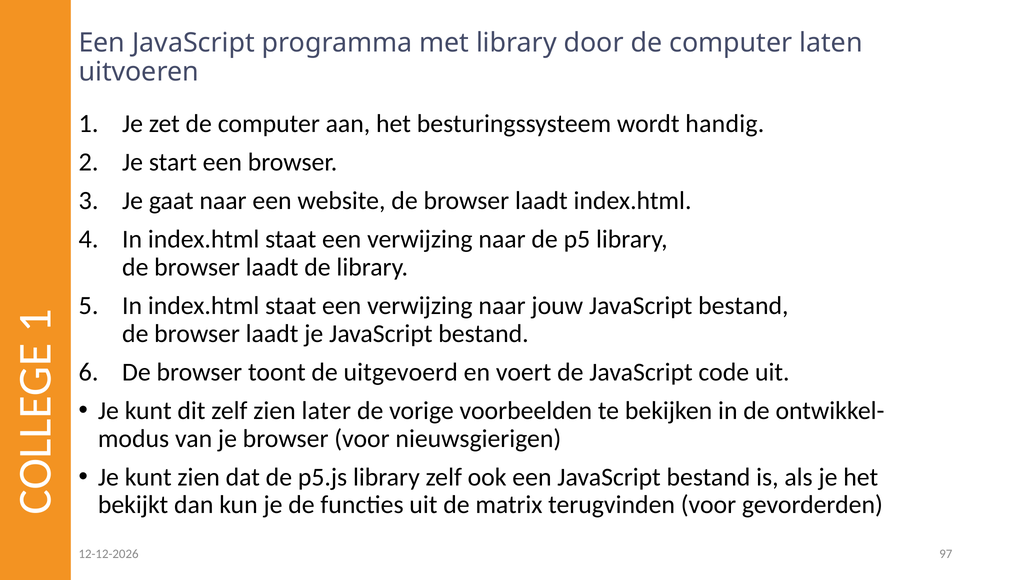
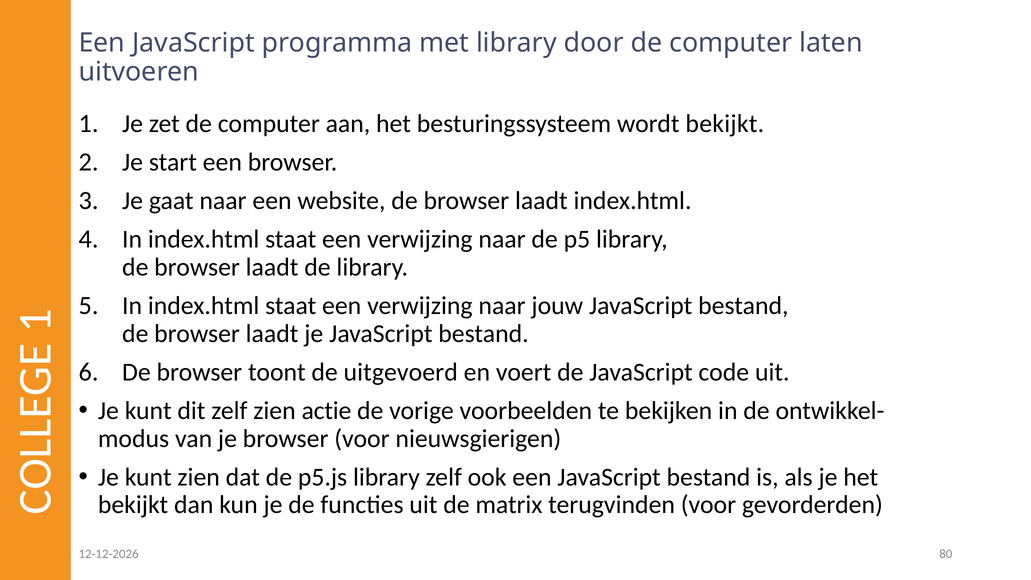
wordt handig: handig -> bekijkt
later: later -> actie
97: 97 -> 80
